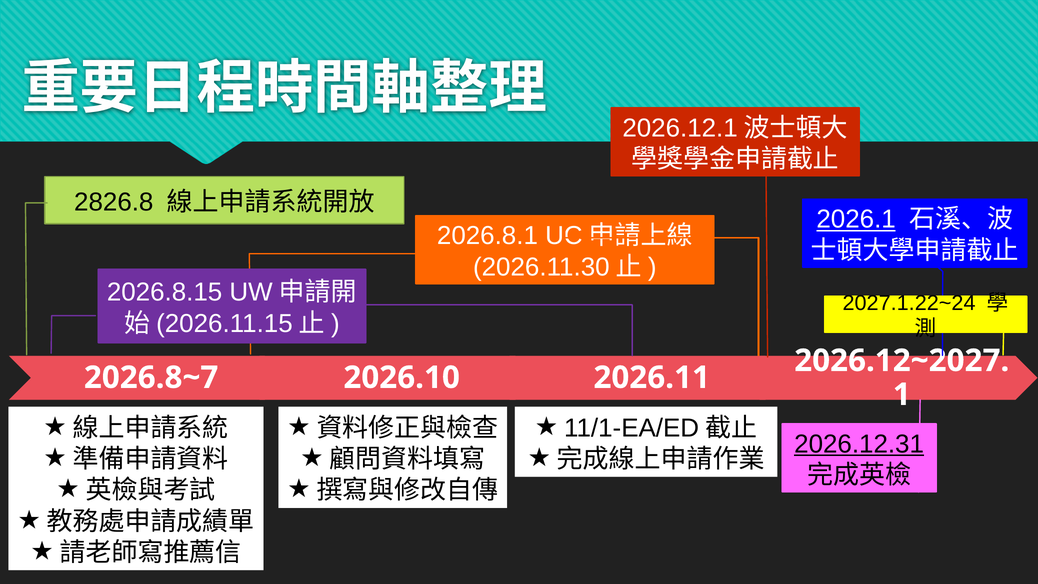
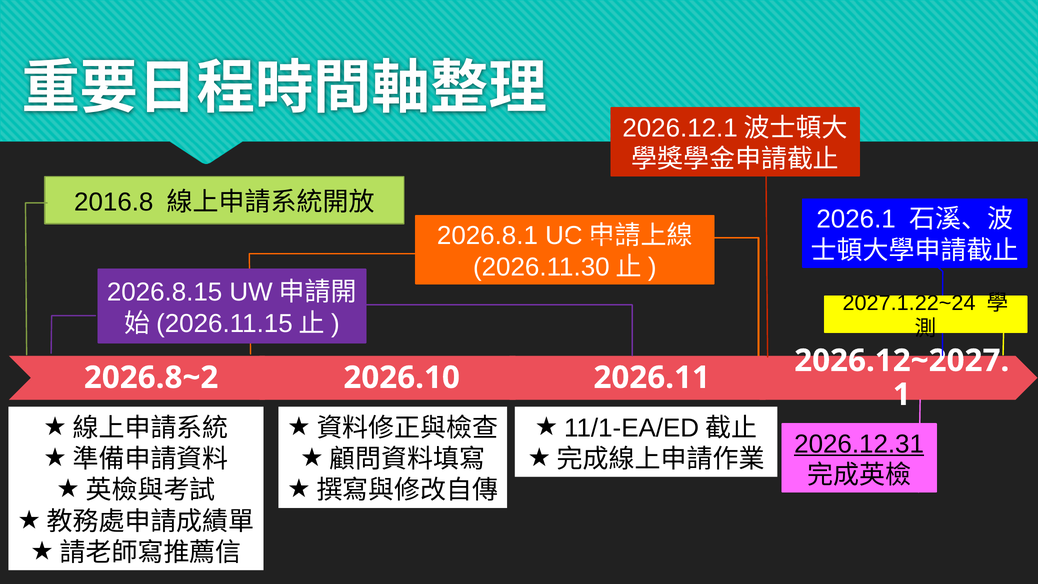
2826.8: 2826.8 -> 2016.8
2026.1 underline: present -> none
2026.8~7: 2026.8~7 -> 2026.8~2
